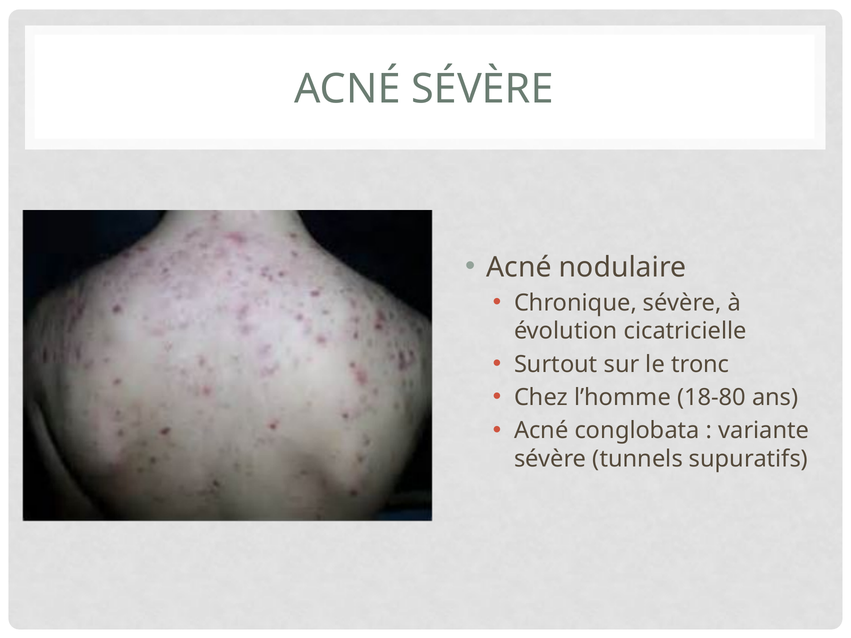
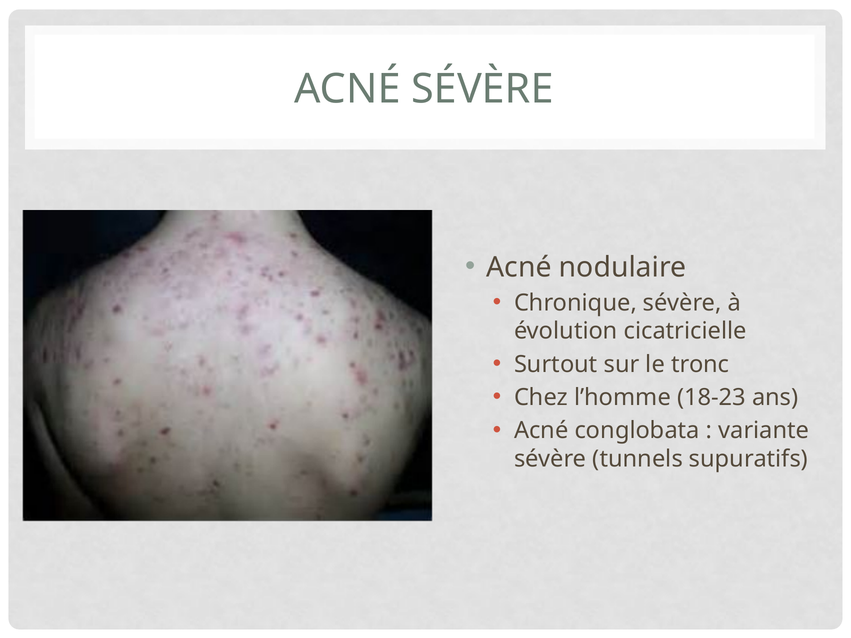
18-80: 18-80 -> 18-23
